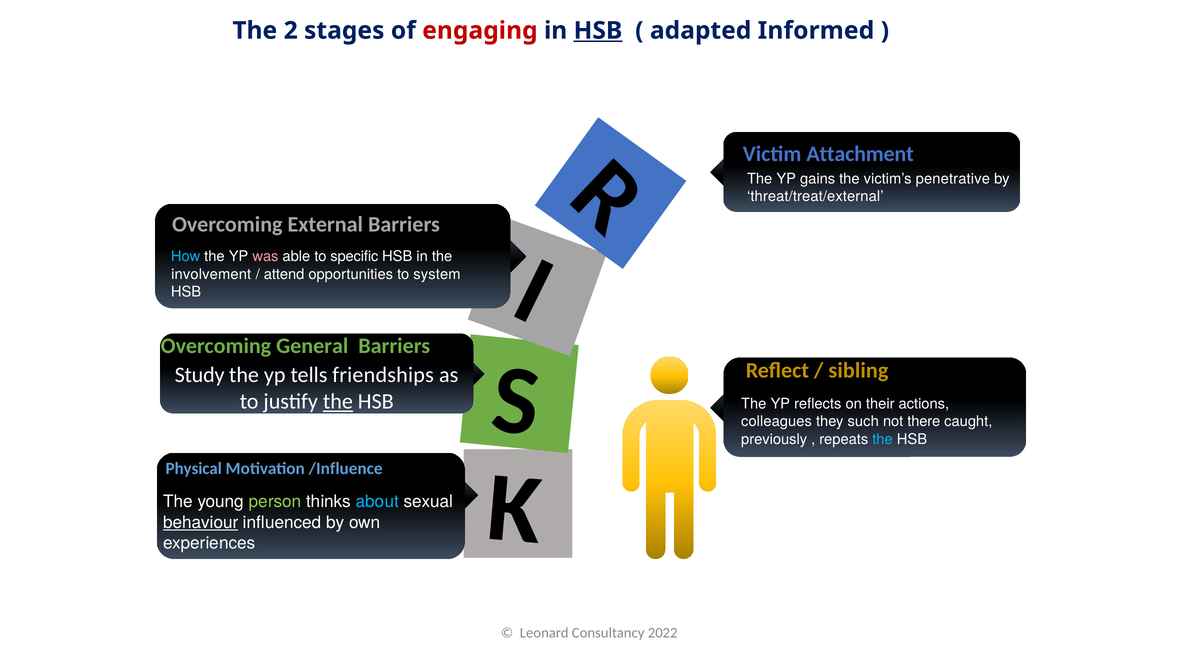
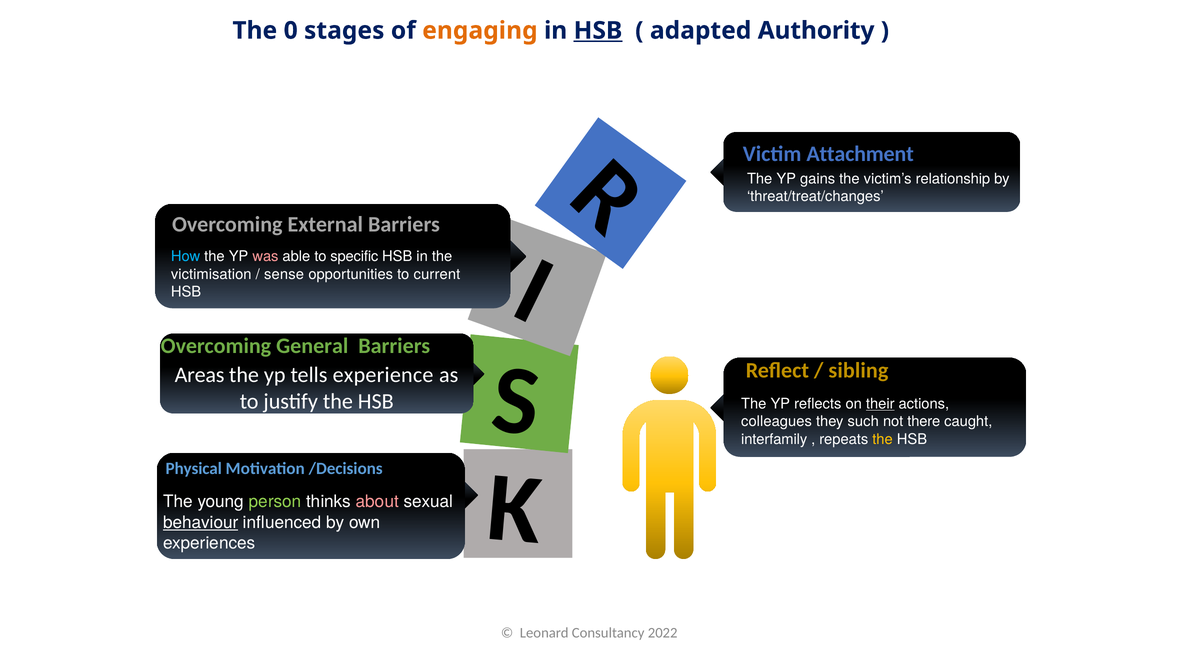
2: 2 -> 0
engaging colour: red -> orange
Informed: Informed -> Authority
penetrative: penetrative -> relationship
threat/treat/external: threat/treat/external -> threat/treat/changes
involvement: involvement -> victimisation
attend: attend -> sense
system: system -> current
Study: Study -> Areas
friendships: friendships -> experience
the at (338, 402) underline: present -> none
their underline: none -> present
previously: previously -> interfamily
the at (883, 439) colour: light blue -> yellow
/Influence: /Influence -> /Decisions
about colour: light blue -> pink
